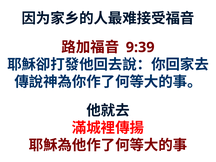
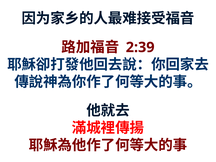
9:39: 9:39 -> 2:39
